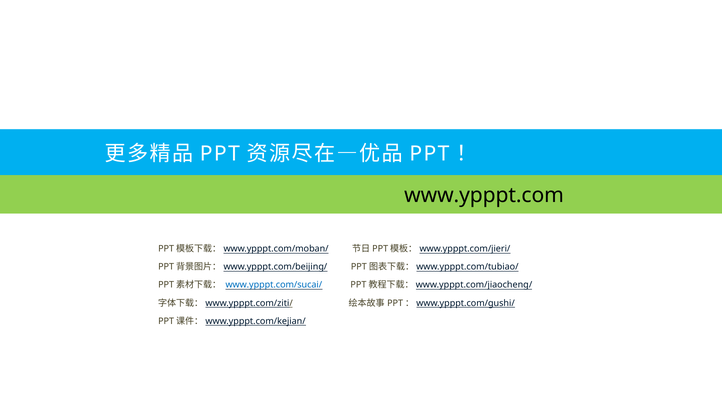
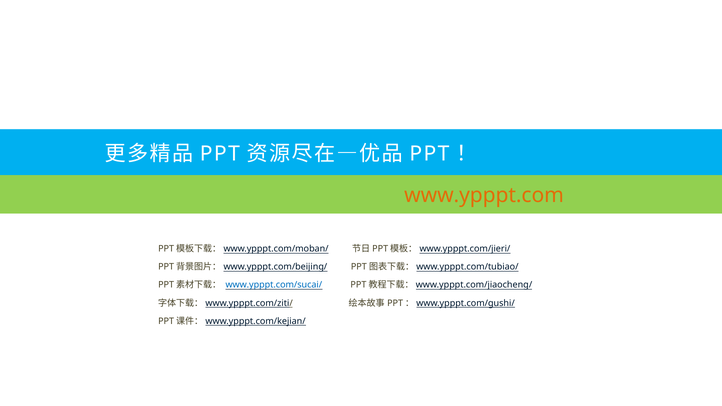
www.ypppt.com colour: black -> orange
